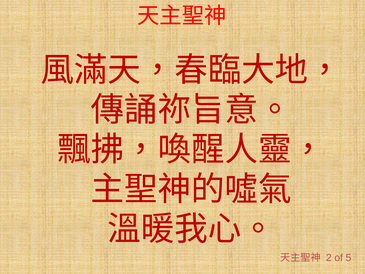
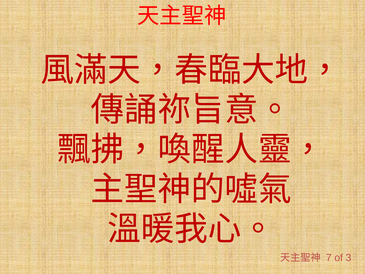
2: 2 -> 7
5: 5 -> 3
